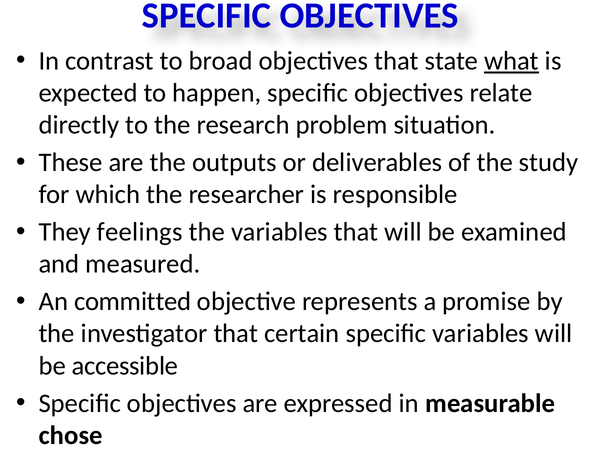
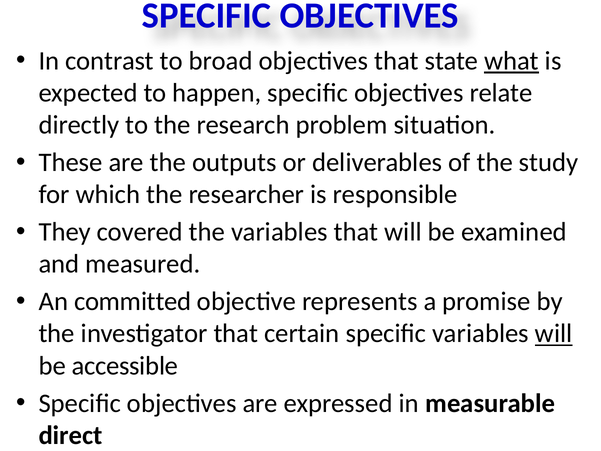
feelings: feelings -> covered
will at (554, 333) underline: none -> present
chose: chose -> direct
